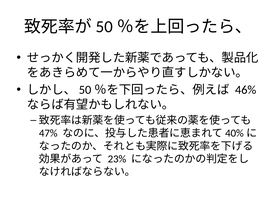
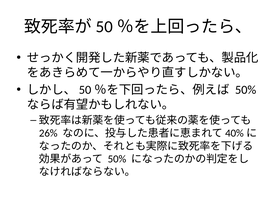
46% at (246, 90): 46% -> 50%
47%: 47% -> 26%
23% at (117, 159): 23% -> 50%
